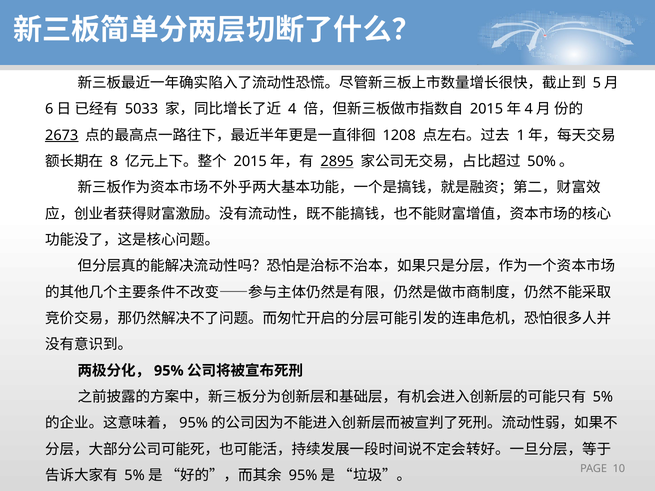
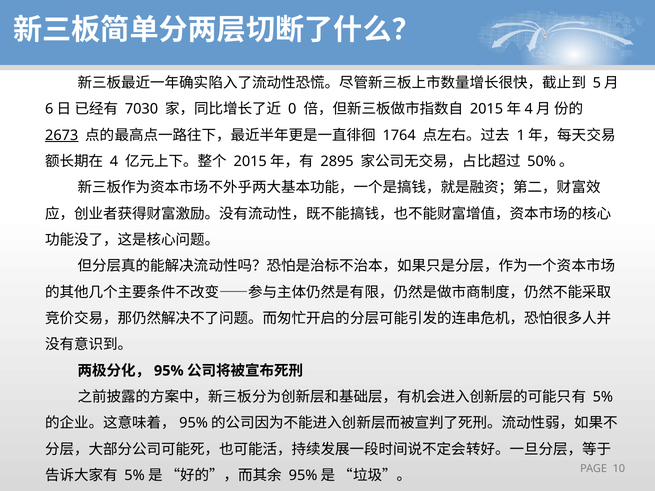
5033: 5033 -> 7030
4: 4 -> 0
1208: 1208 -> 1764
8: 8 -> 4
2895 underline: present -> none
